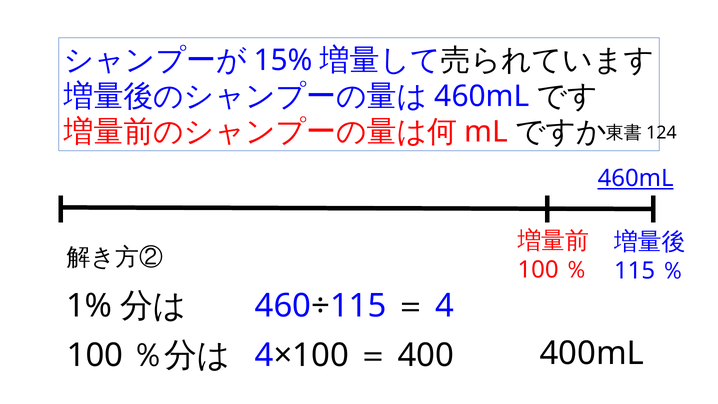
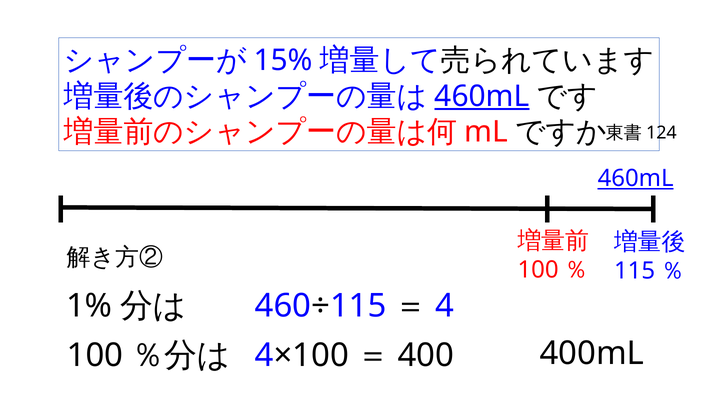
460mL at (482, 96) underline: none -> present
